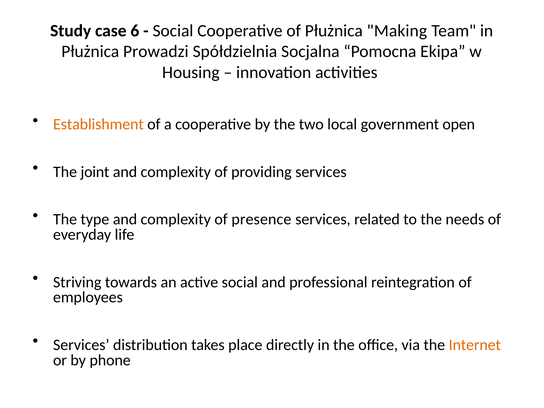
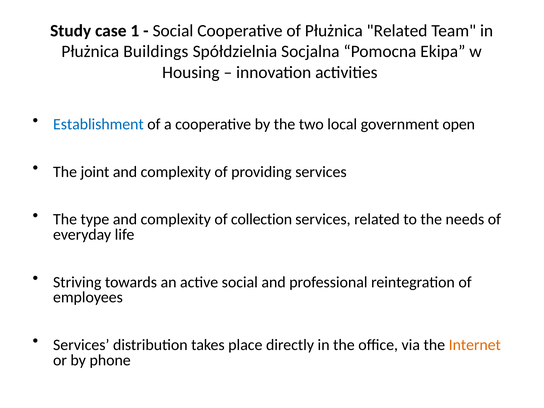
6: 6 -> 1
Płużnica Making: Making -> Related
Prowadzi: Prowadzi -> Buildings
Establishment colour: orange -> blue
presence: presence -> collection
